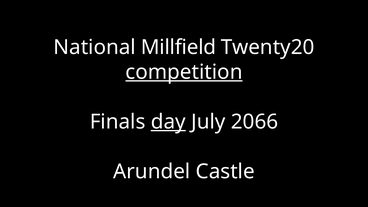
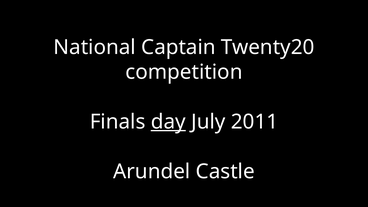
Millfield: Millfield -> Captain
competition underline: present -> none
2066: 2066 -> 2011
